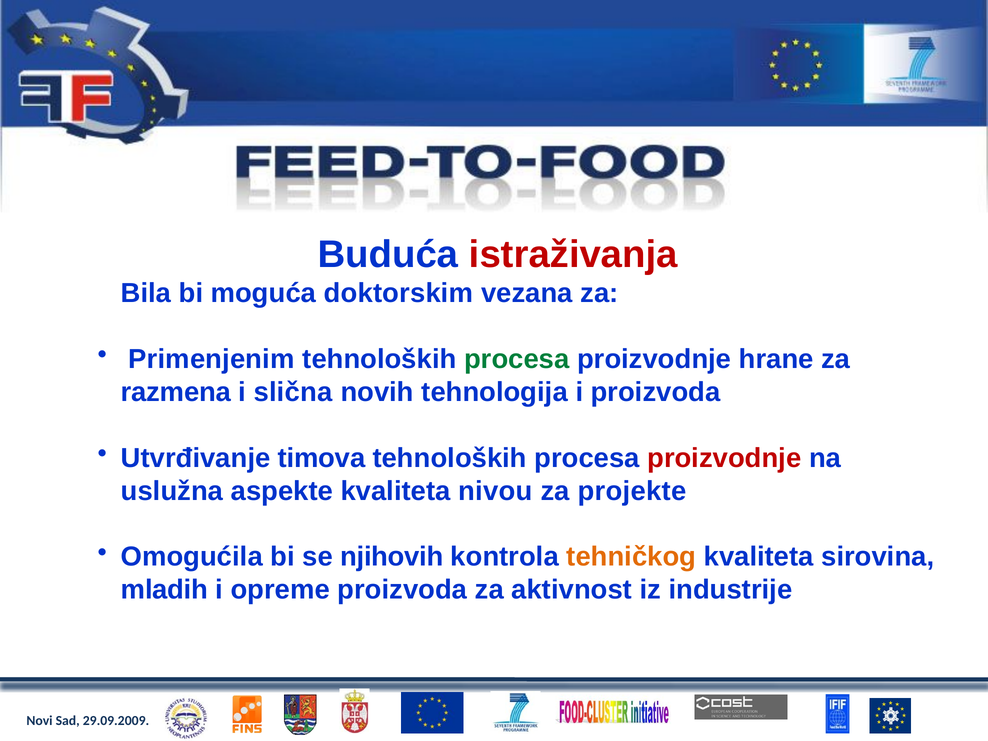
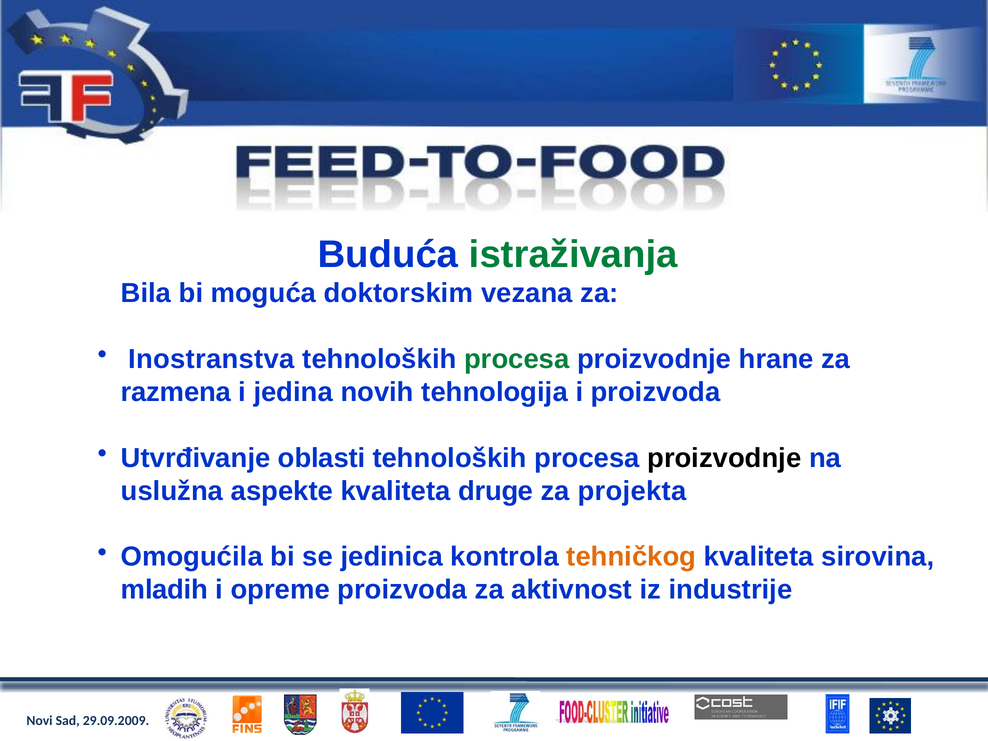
istraživanja colour: red -> green
Primenjenim: Primenjenim -> Inostranstva
slična: slična -> jedina
timova: timova -> oblasti
proizvodnje at (724, 458) colour: red -> black
nivou: nivou -> druge
projekte: projekte -> projekta
njihovih: njihovih -> jedinica
